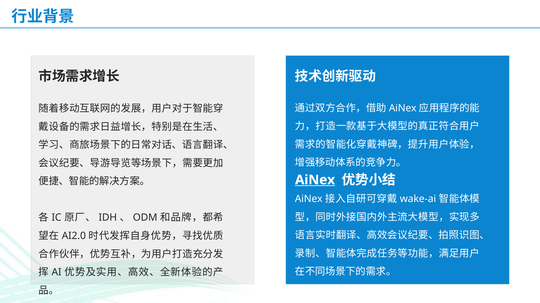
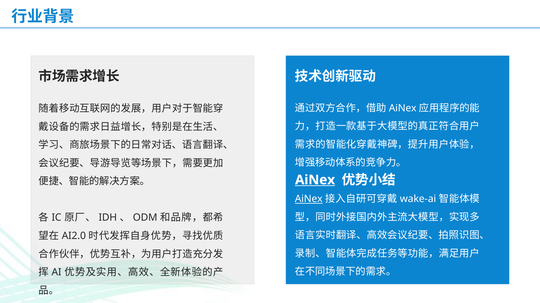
AiNex at (309, 199) underline: none -> present
